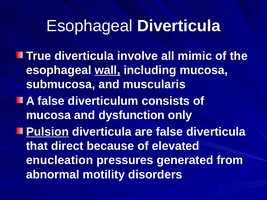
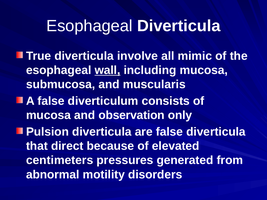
dysfunction: dysfunction -> observation
Pulsion underline: present -> none
enucleation: enucleation -> centimeters
